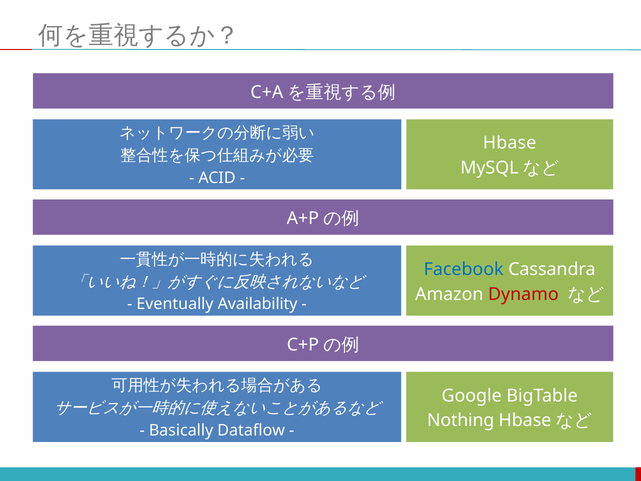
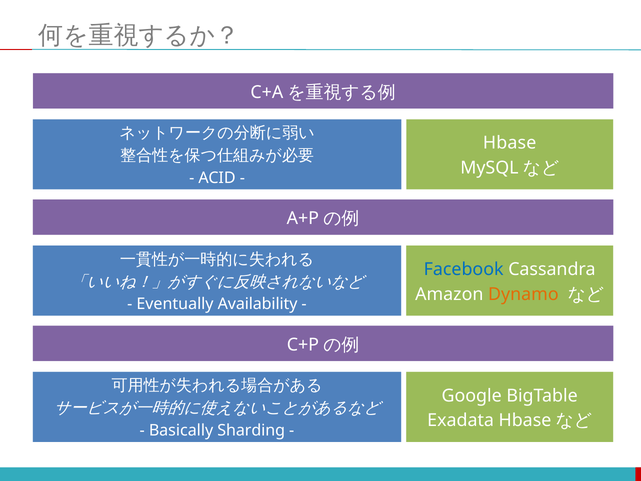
Dynamo colour: red -> orange
Nothing: Nothing -> Exadata
Dataflow: Dataflow -> Sharding
